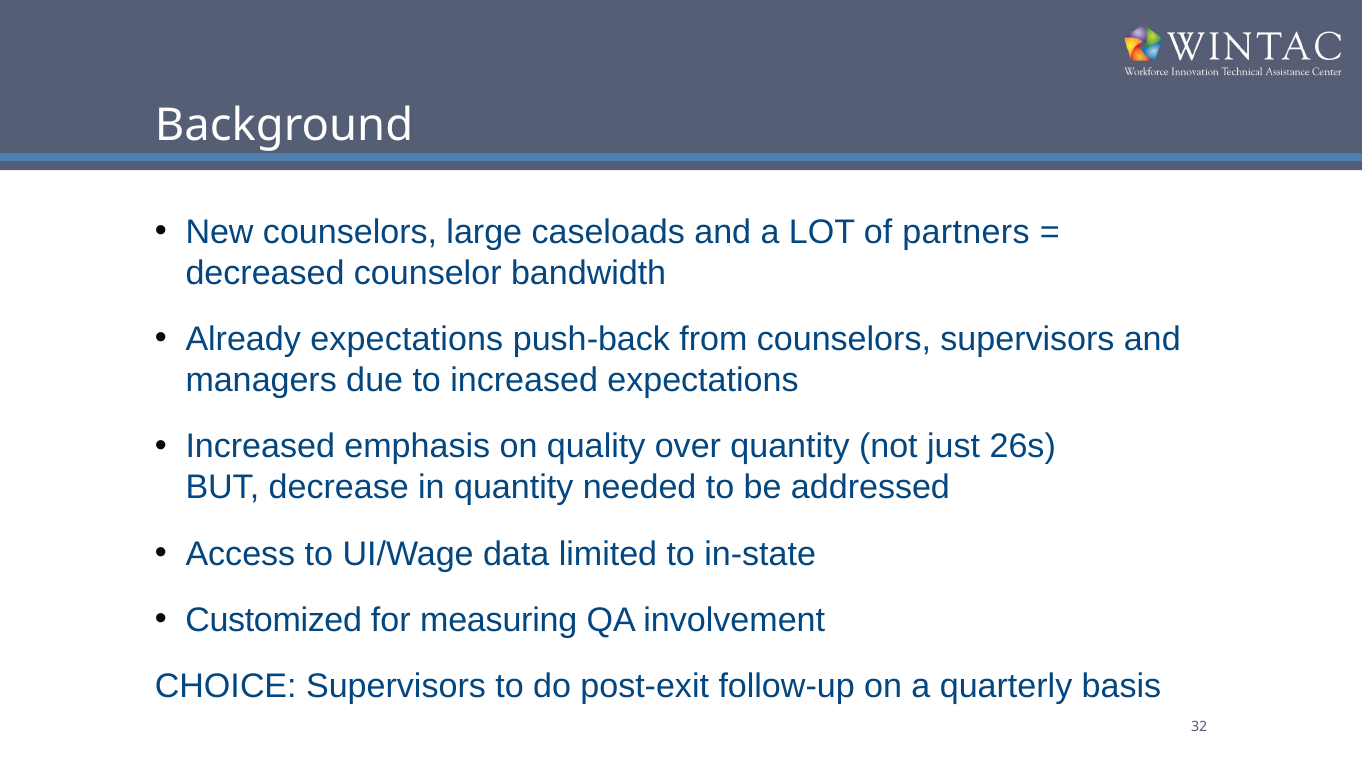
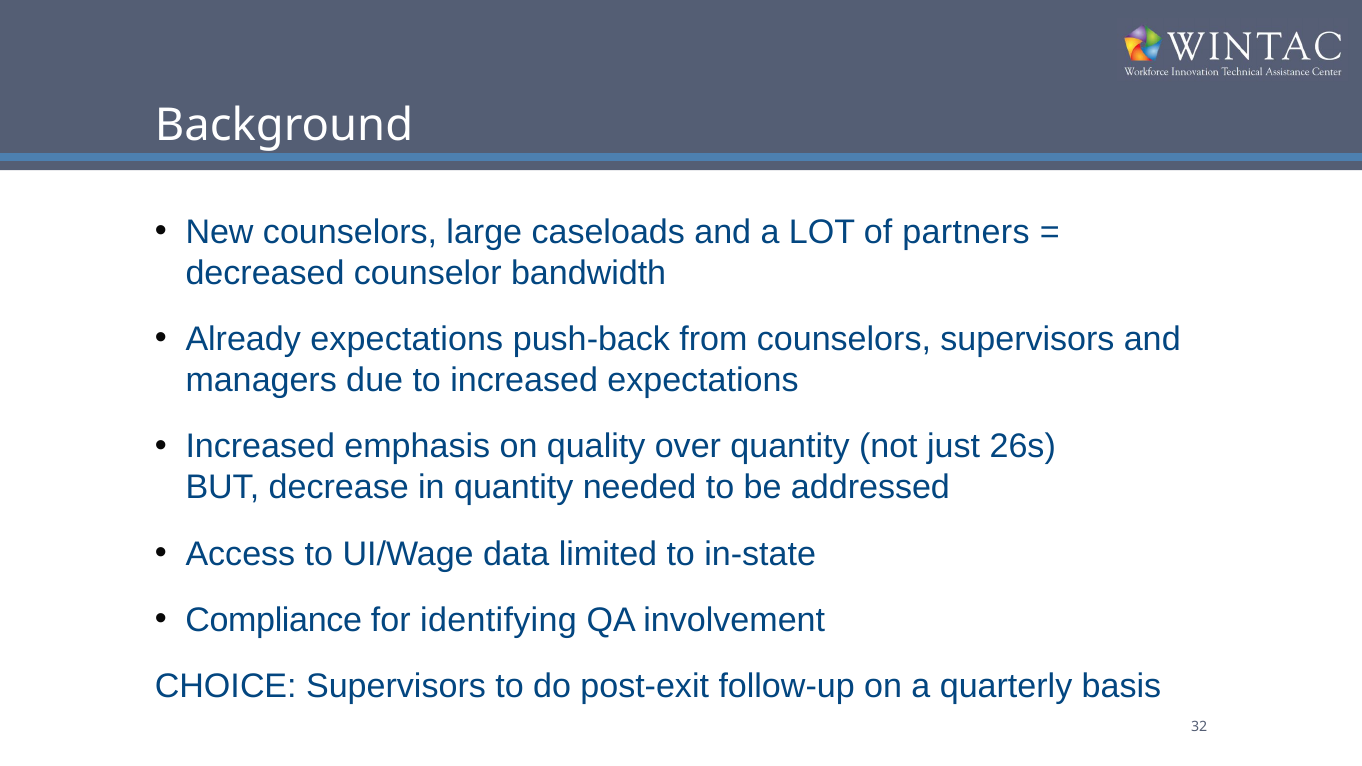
Customized: Customized -> Compliance
measuring: measuring -> identifying
